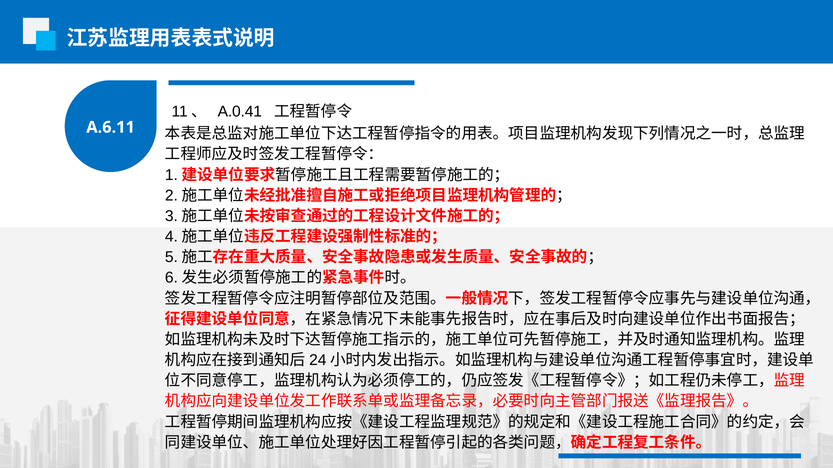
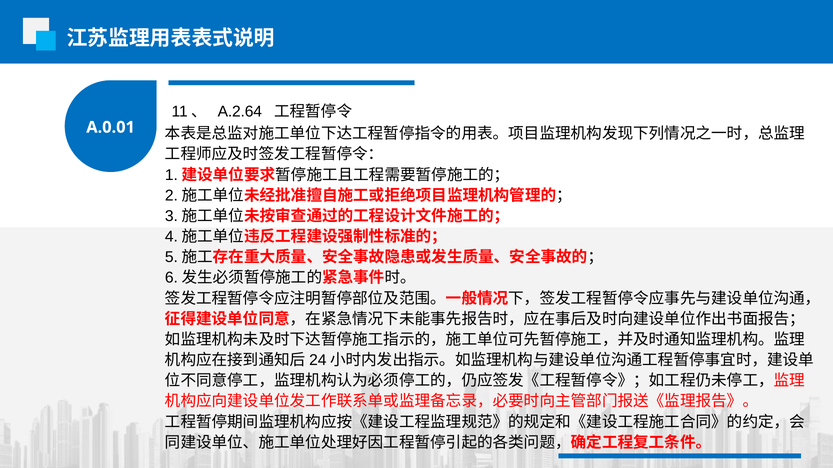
A.0.41: A.0.41 -> A.2.64
A.6.11: A.6.11 -> A.0.01
